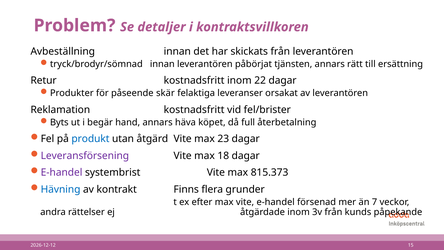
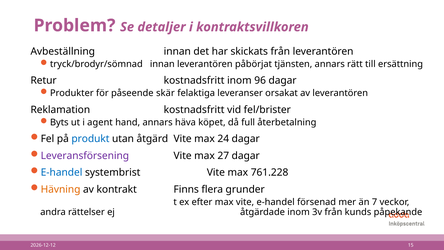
22: 22 -> 96
begär: begär -> agent
23: 23 -> 24
18: 18 -> 27
E-handel at (62, 172) colour: purple -> blue
815.373: 815.373 -> 761.228
Hävning colour: blue -> orange
